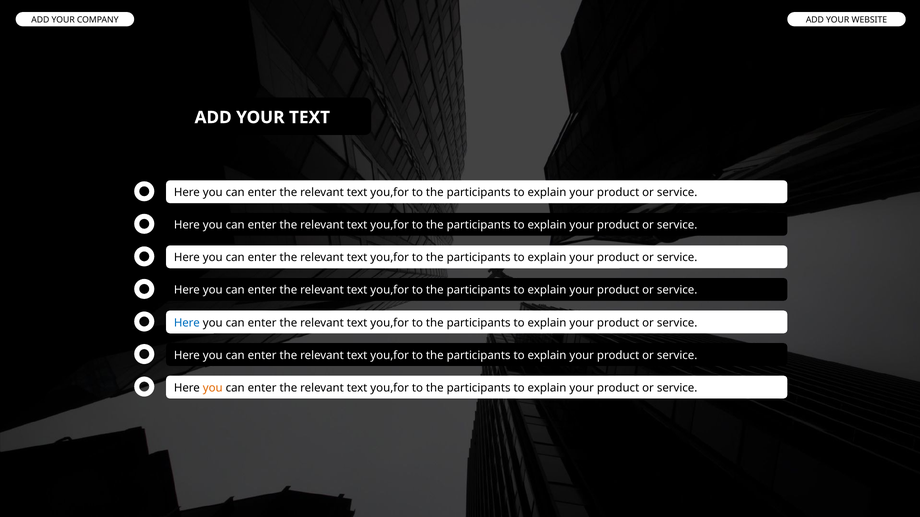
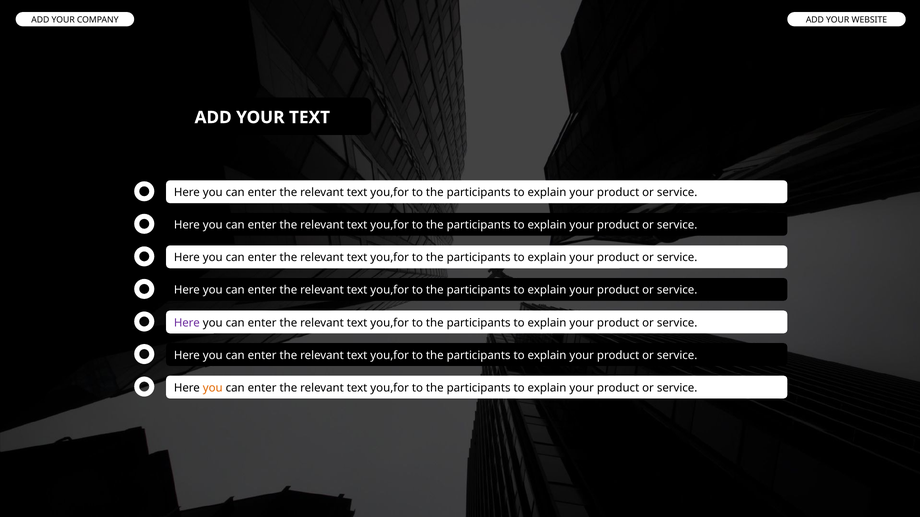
Here at (187, 323) colour: blue -> purple
